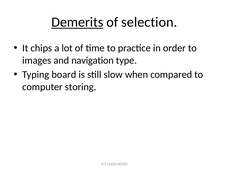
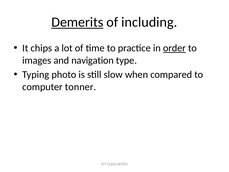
selection: selection -> including
order underline: none -> present
board: board -> photo
storing: storing -> tonner
